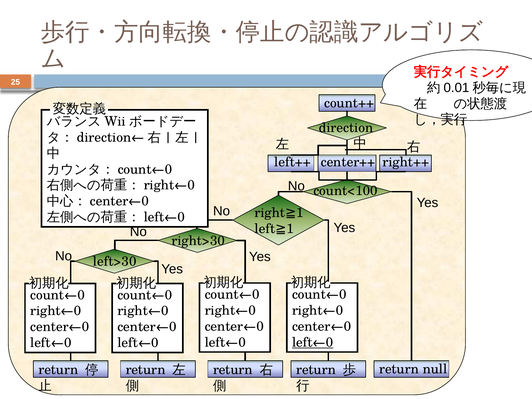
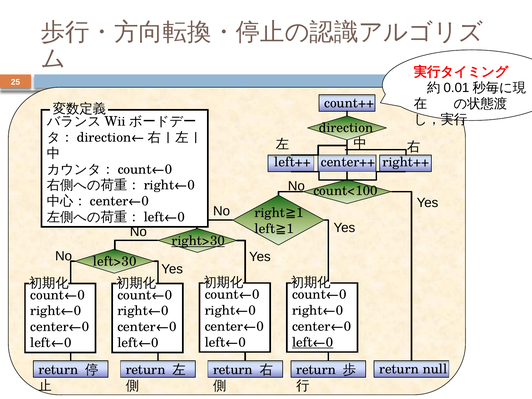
right>30 underline: none -> present
